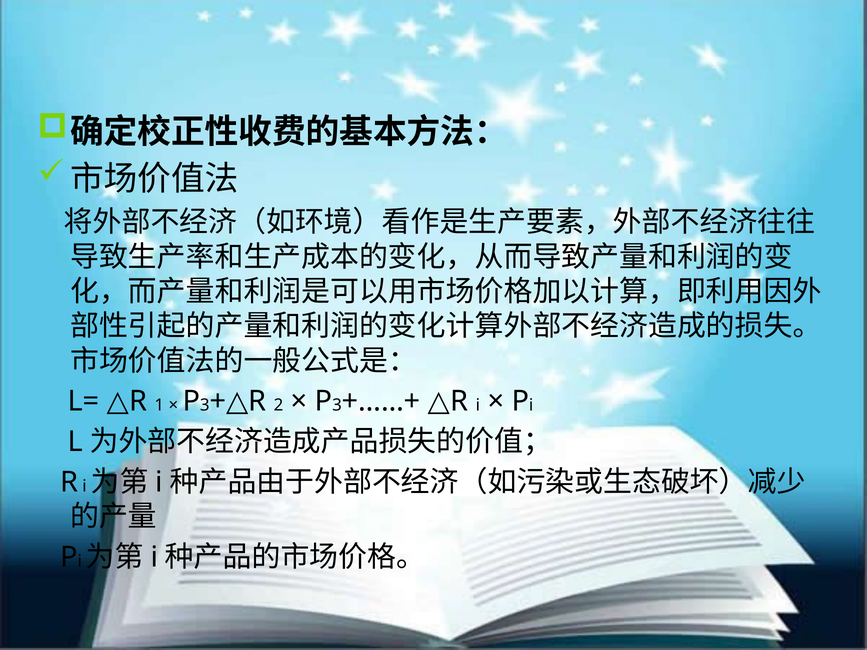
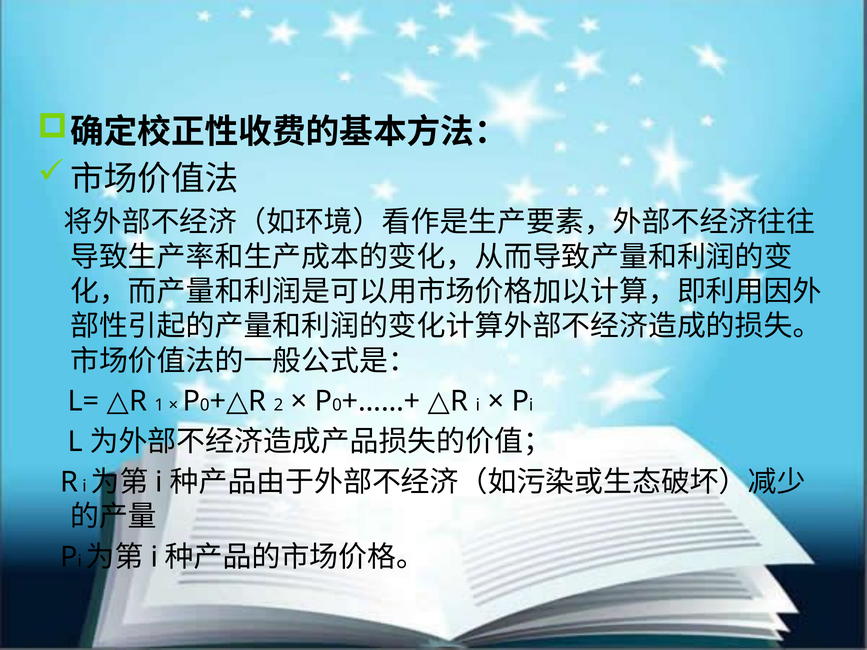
3 at (205, 406): 3 -> 0
3 at (337, 406): 3 -> 0
